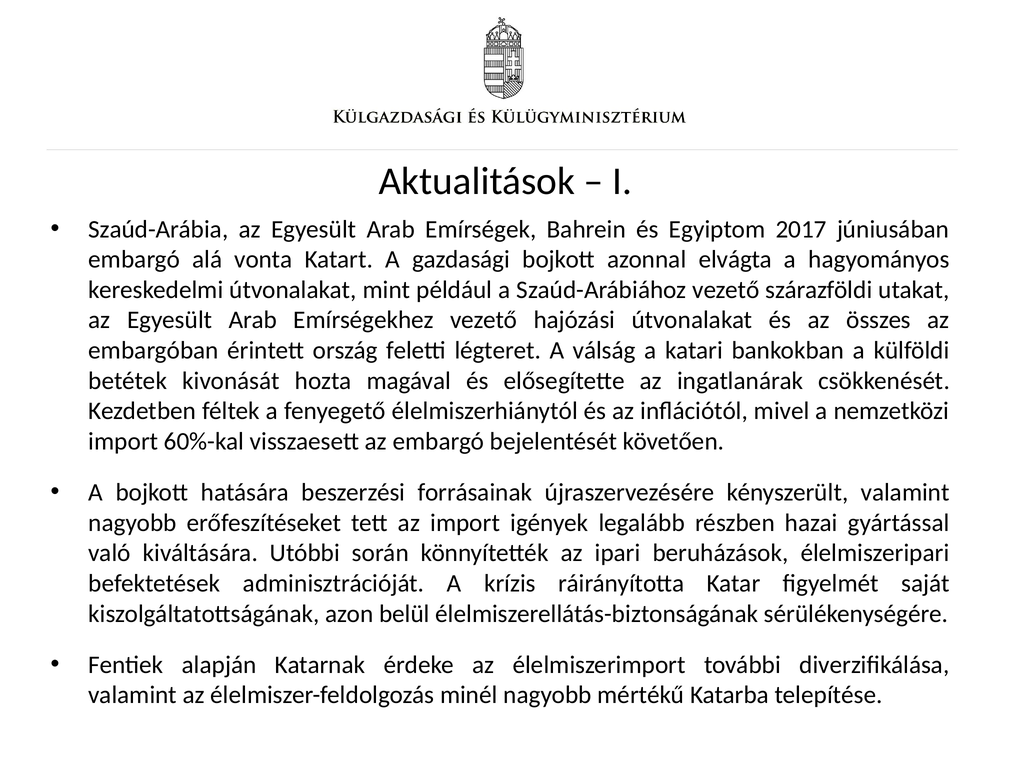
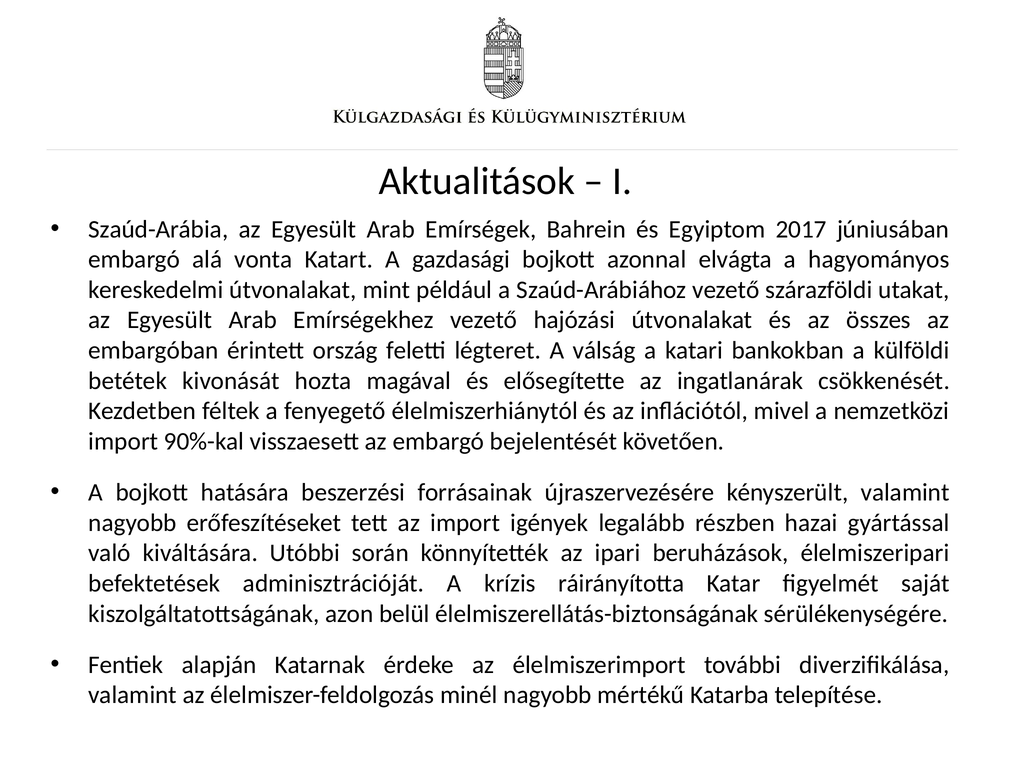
60%-kal: 60%-kal -> 90%-kal
